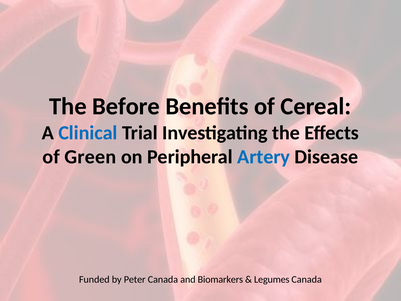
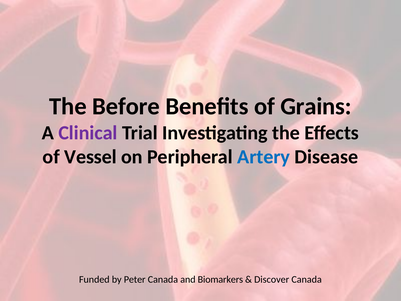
Cereal: Cereal -> Grains
Clinical colour: blue -> purple
Green: Green -> Vessel
Legumes: Legumes -> Discover
